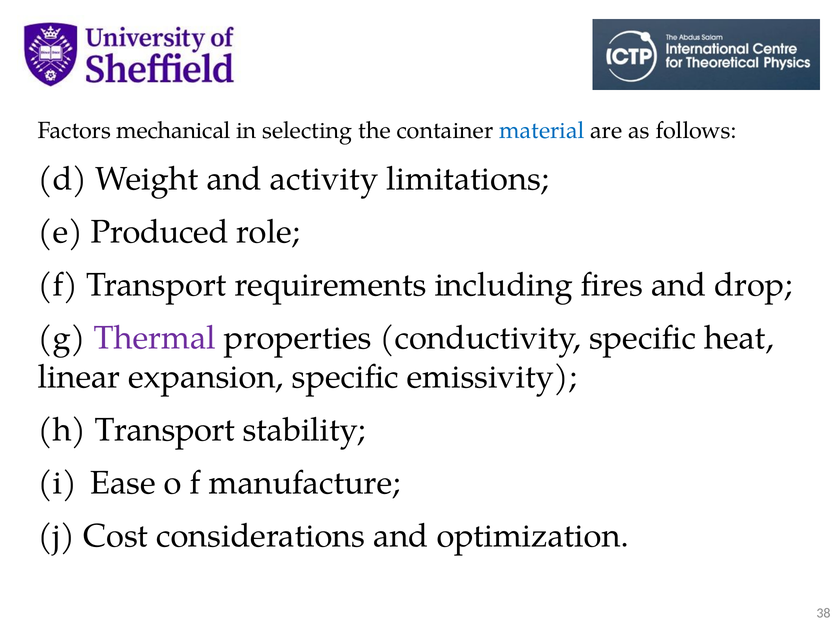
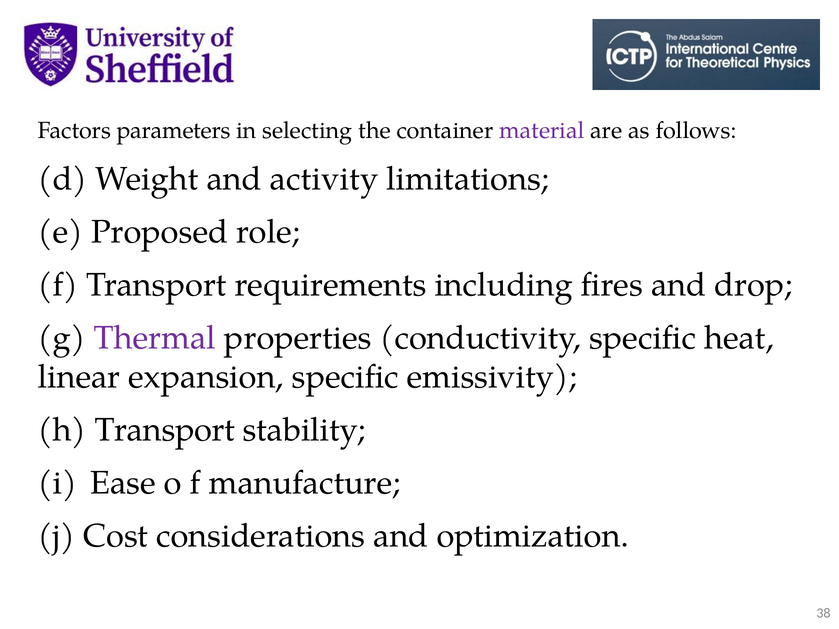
mechanical: mechanical -> parameters
material colour: blue -> purple
Produced: Produced -> Proposed
